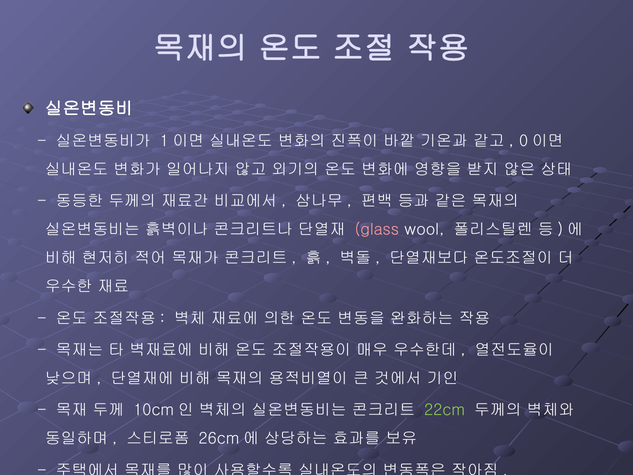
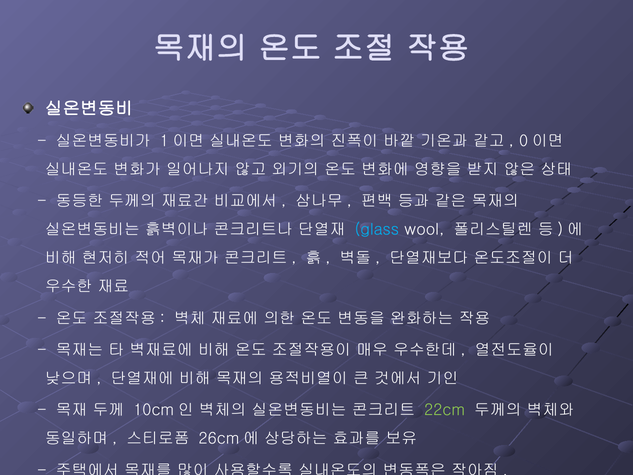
glass colour: pink -> light blue
